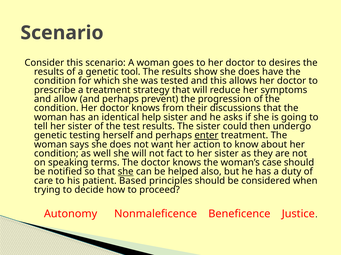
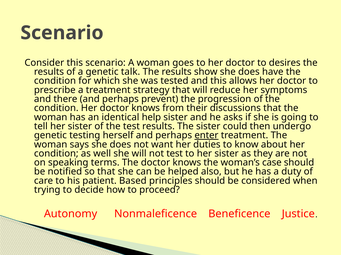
tool: tool -> talk
allow: allow -> there
action: action -> duties
not fact: fact -> test
she at (126, 172) underline: present -> none
